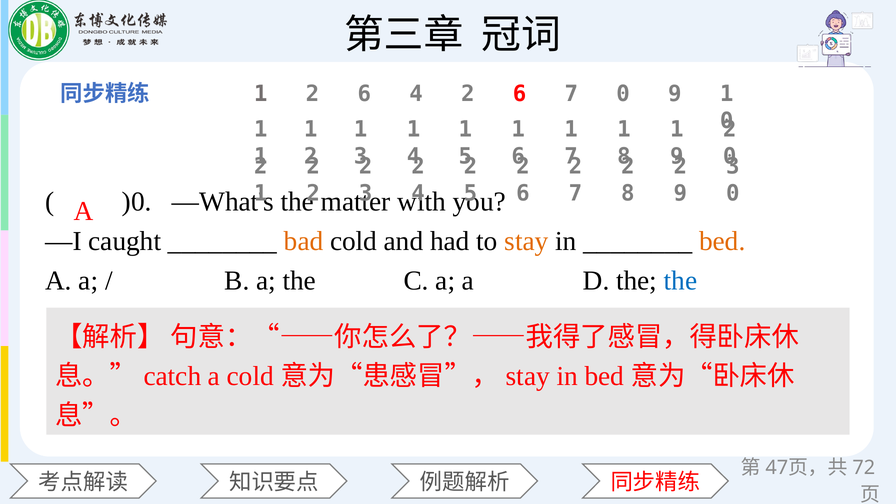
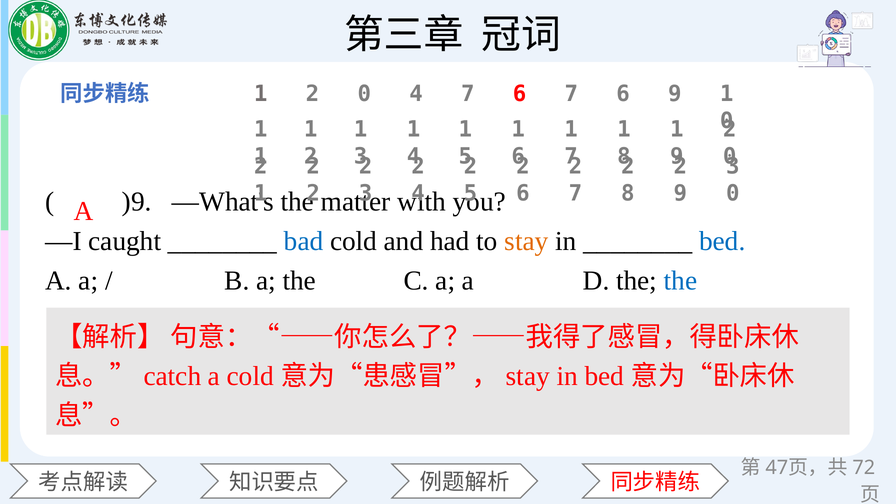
1 2 6: 6 -> 0
2 at (468, 94): 2 -> 7
6 7 0: 0 -> 6
)0: )0 -> )9
bad colour: orange -> blue
bed colour: orange -> blue
